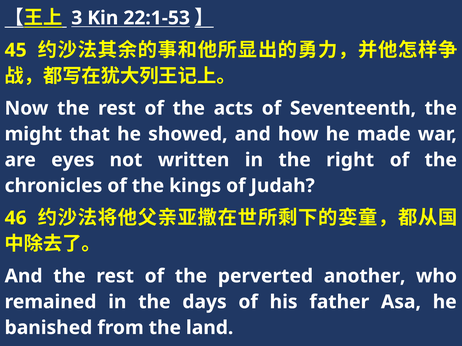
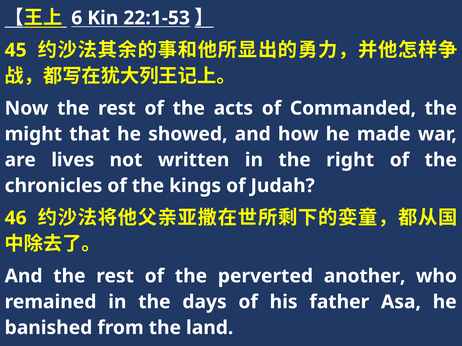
3: 3 -> 6
Seventeenth: Seventeenth -> Commanded
eyes: eyes -> lives
